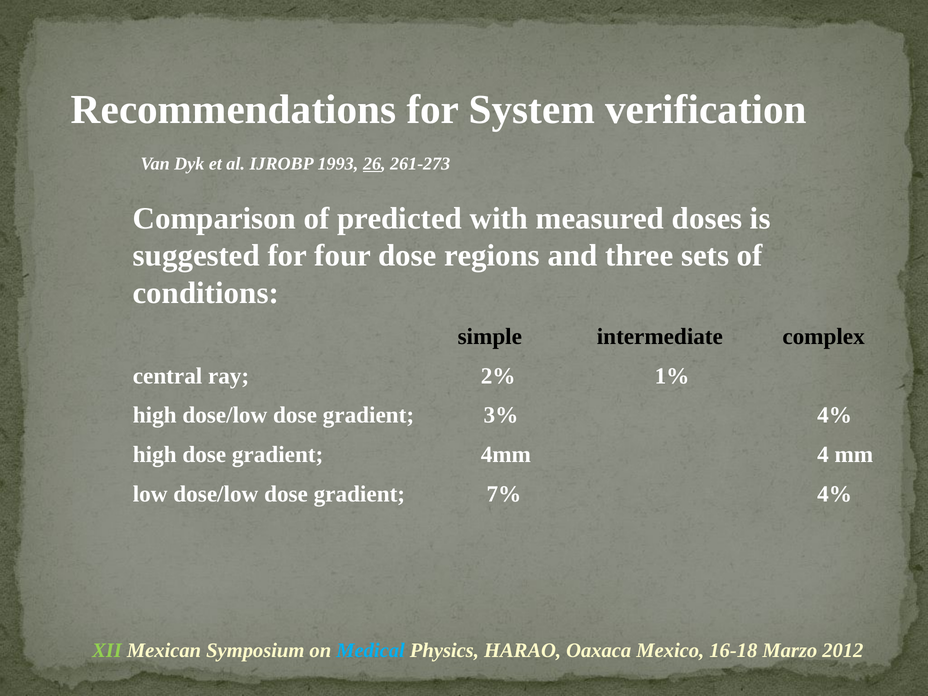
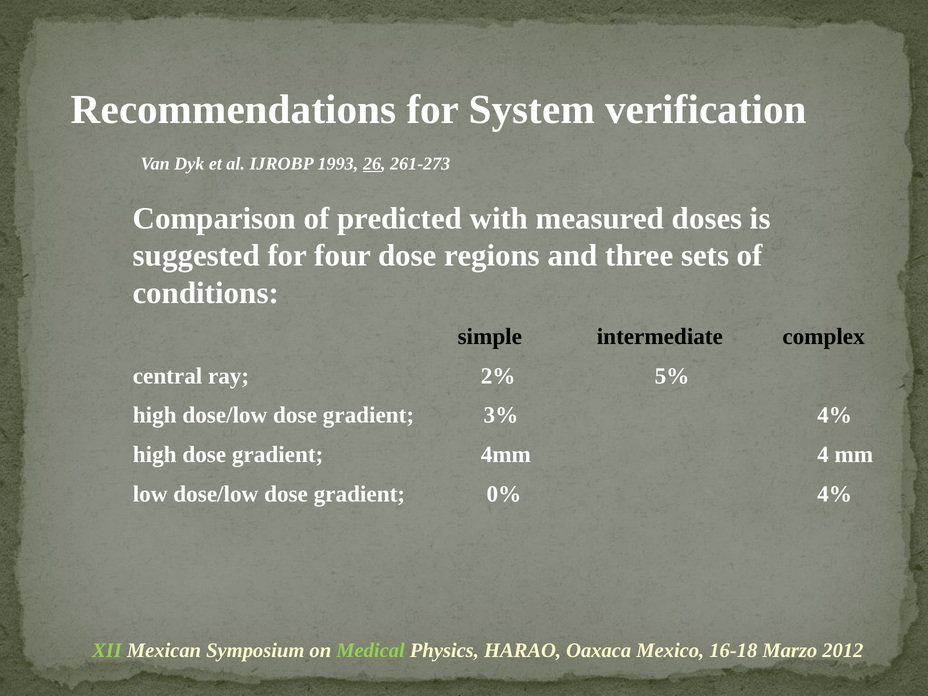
1%: 1% -> 5%
7%: 7% -> 0%
Medical colour: light blue -> light green
